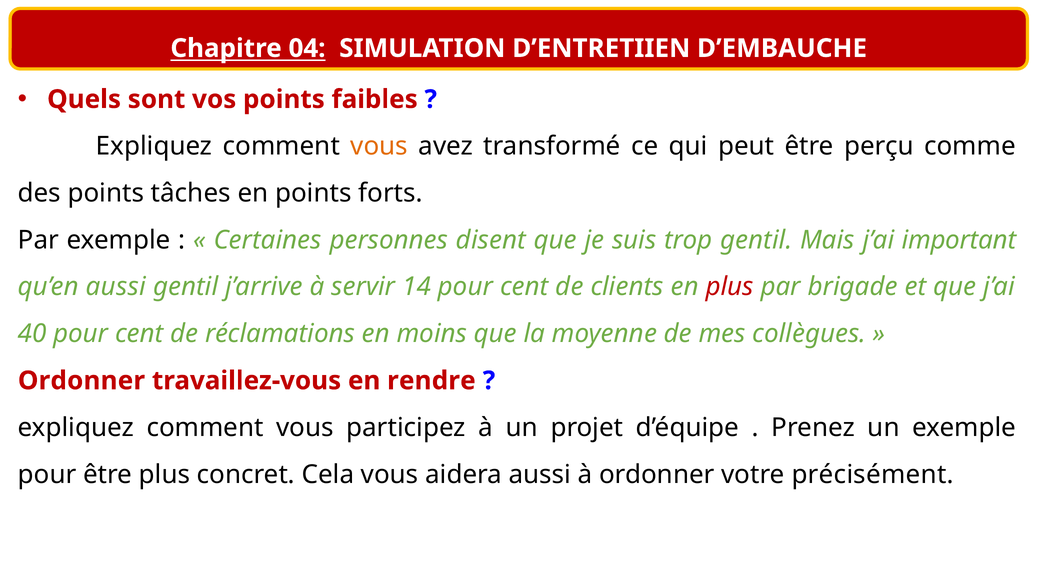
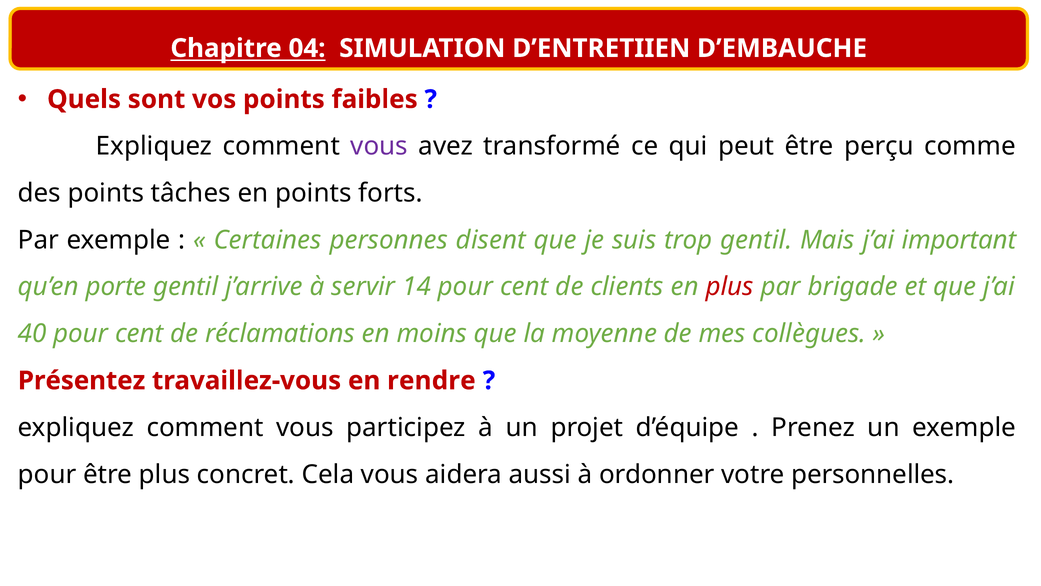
vous at (379, 146) colour: orange -> purple
qu’en aussi: aussi -> porte
Ordonner at (81, 380): Ordonner -> Présentez
précisément: précisément -> personnelles
